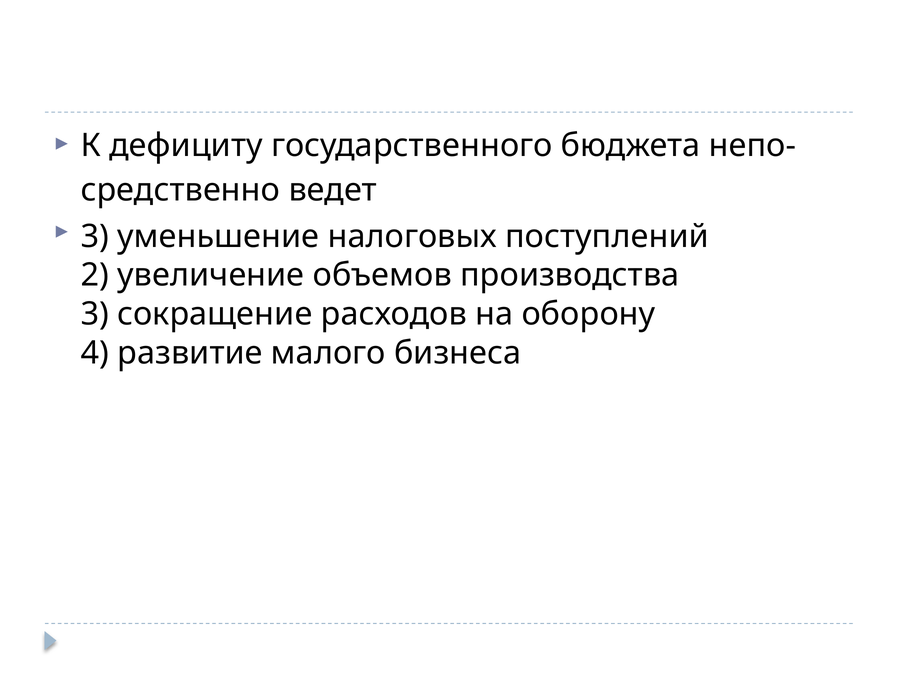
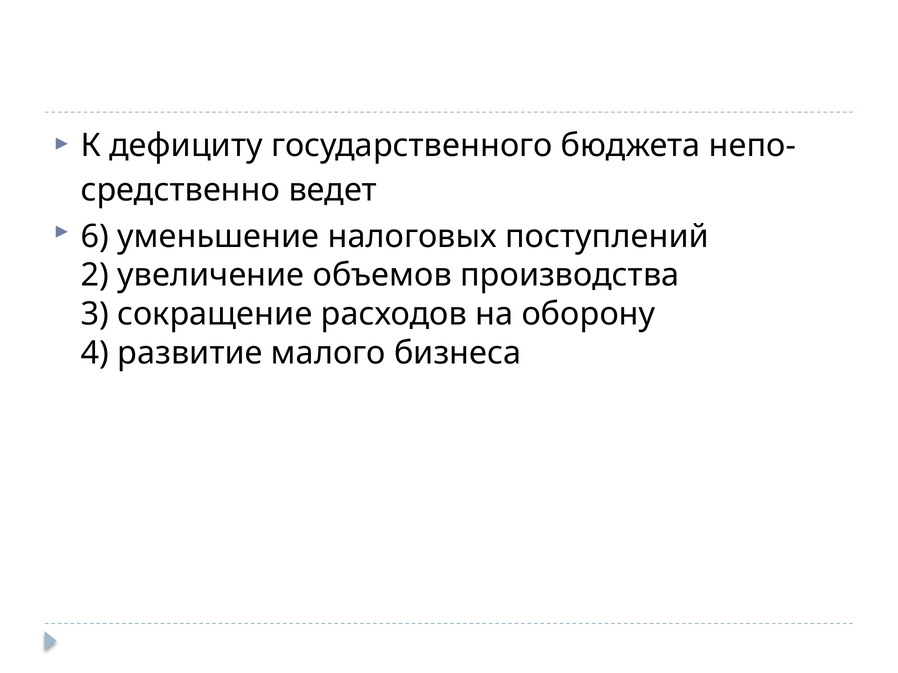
3 at (95, 237): 3 -> 6
